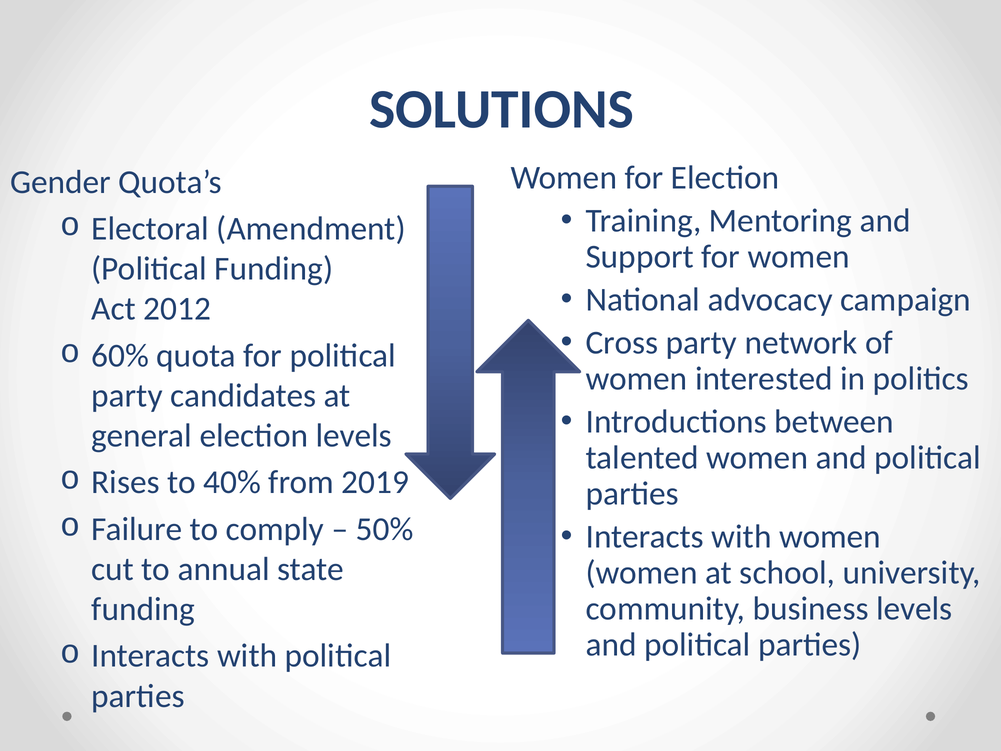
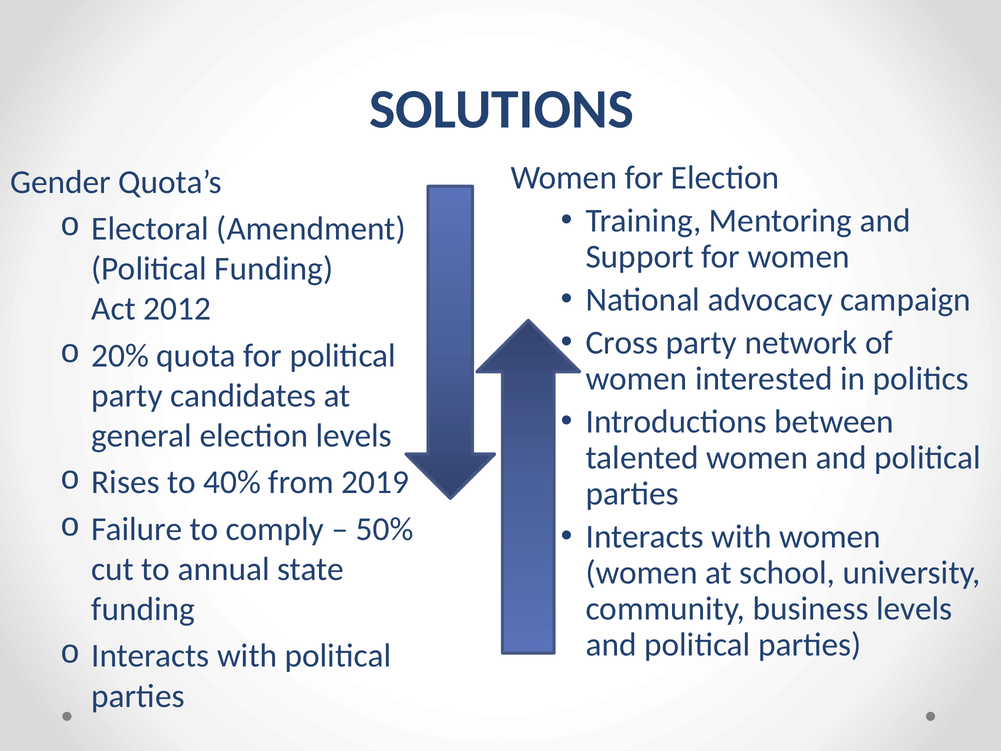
60%: 60% -> 20%
